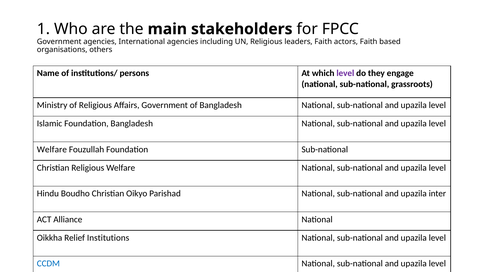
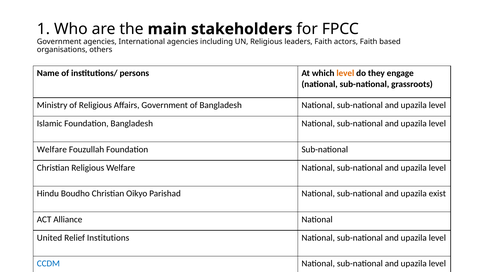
level at (345, 73) colour: purple -> orange
inter: inter -> exist
Oikkha: Oikkha -> United
